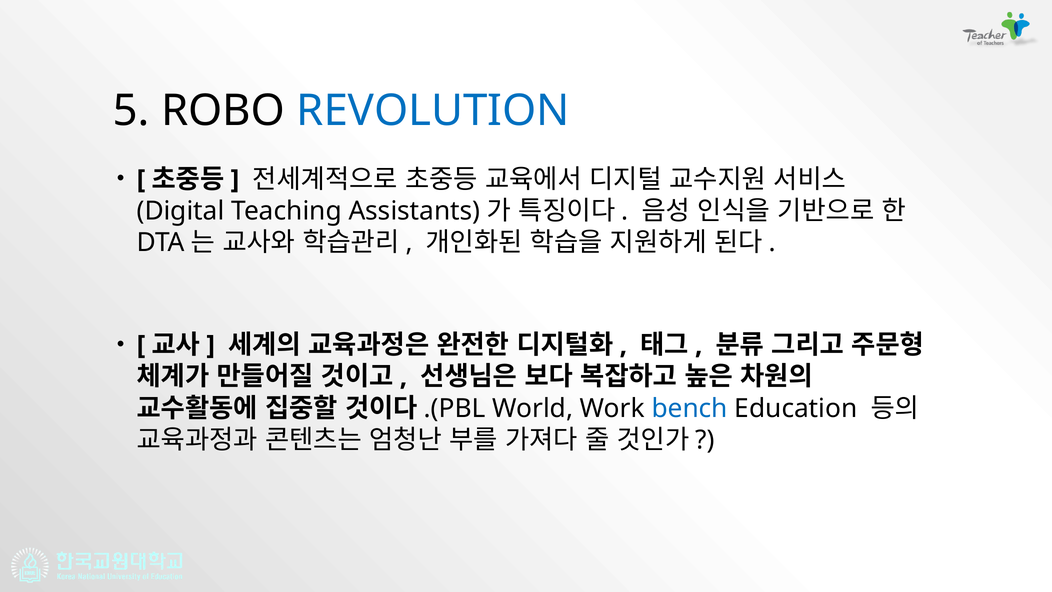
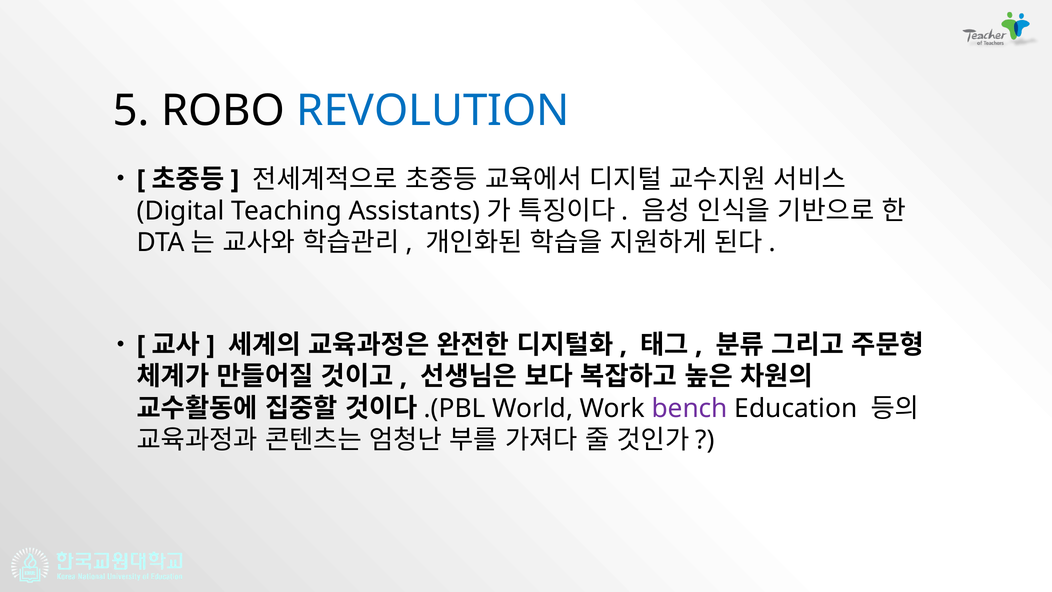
bench colour: blue -> purple
